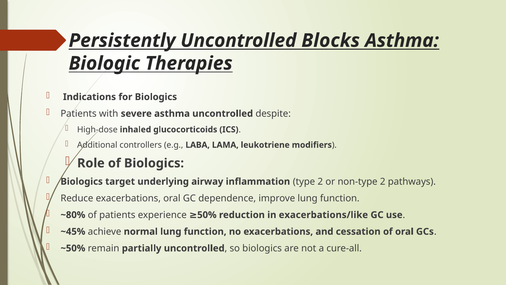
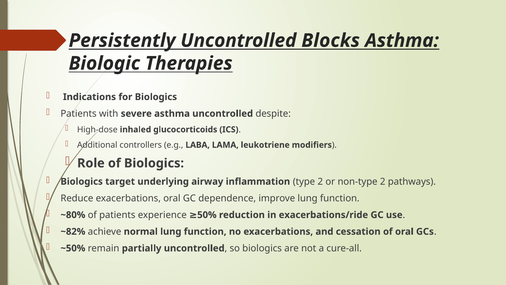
exacerbations/like: exacerbations/like -> exacerbations/ride
~45%: ~45% -> ~82%
